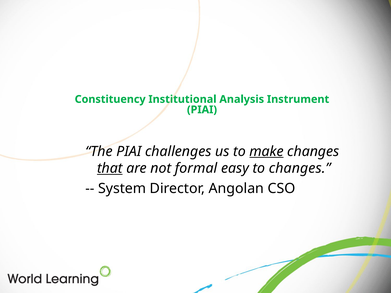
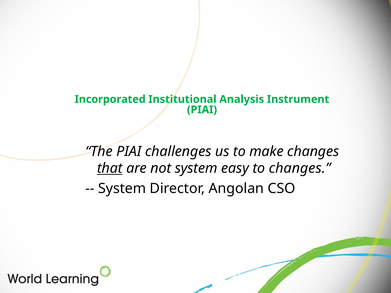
Constituency: Constituency -> Incorporated
make underline: present -> none
not formal: formal -> system
